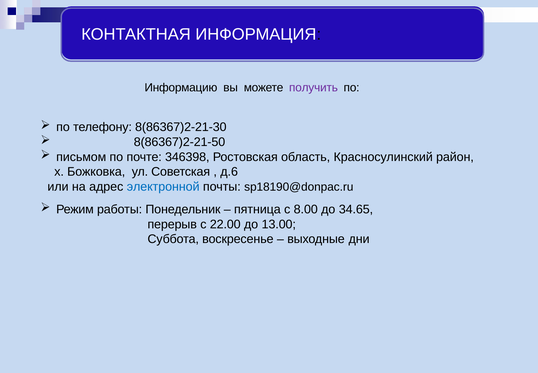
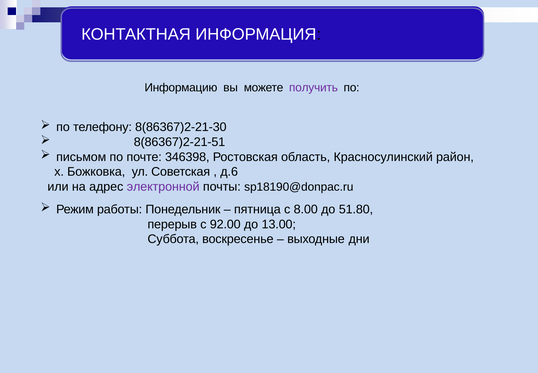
8(86367)2-21-50: 8(86367)2-21-50 -> 8(86367)2-21-51
электронной colour: blue -> purple
34.65: 34.65 -> 51.80
22.00: 22.00 -> 92.00
